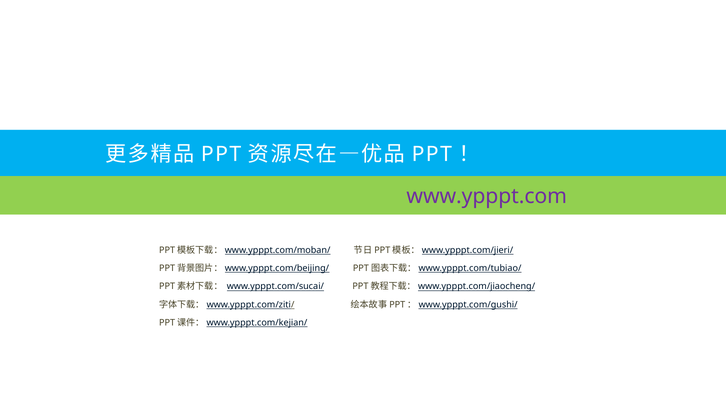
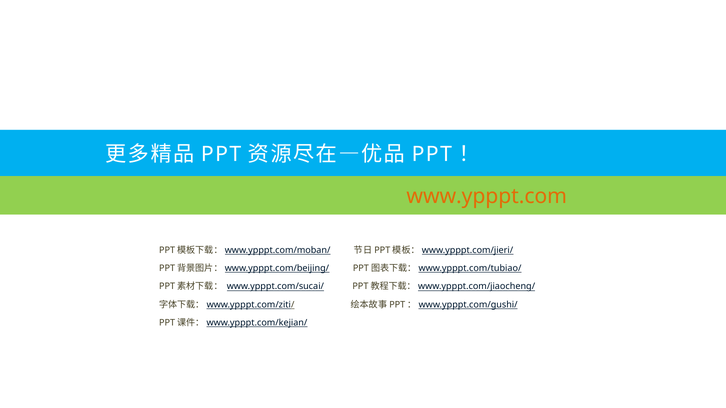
www.ypppt.com colour: purple -> orange
